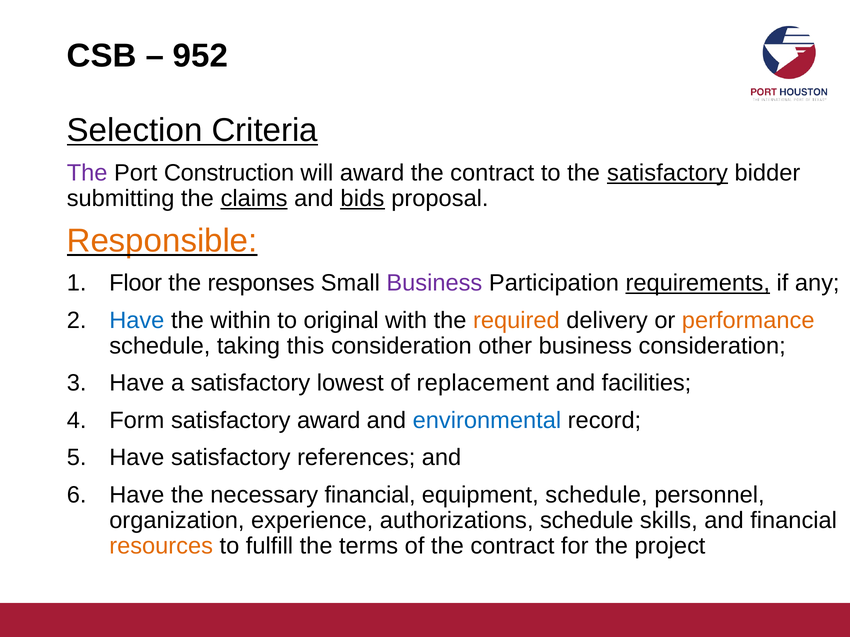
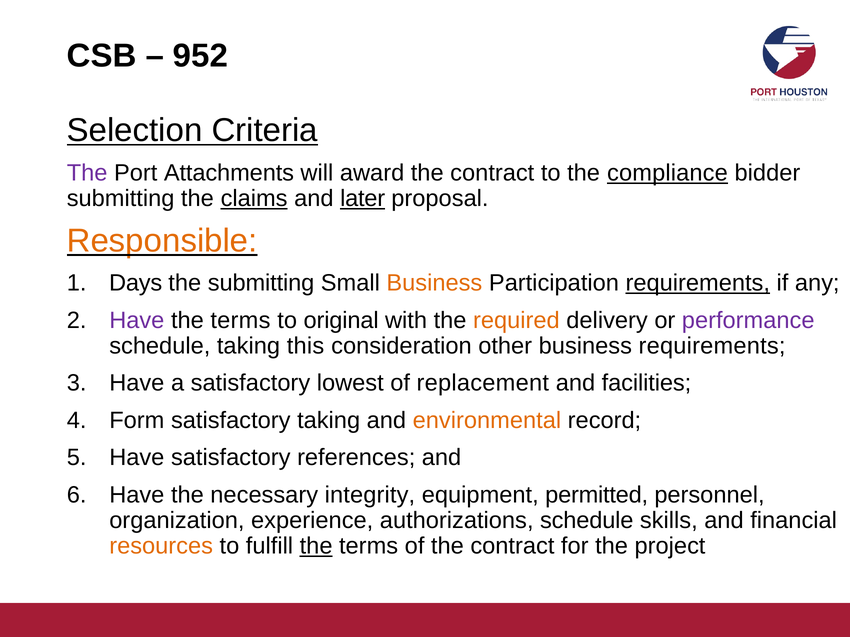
Construction: Construction -> Attachments
the satisfactory: satisfactory -> compliance
bids: bids -> later
Floor: Floor -> Days
the responses: responses -> submitting
Business at (434, 283) colour: purple -> orange
Have at (137, 321) colour: blue -> purple
within at (241, 321): within -> terms
performance colour: orange -> purple
business consideration: consideration -> requirements
satisfactory award: award -> taking
environmental colour: blue -> orange
necessary financial: financial -> integrity
equipment schedule: schedule -> permitted
the at (316, 546) underline: none -> present
